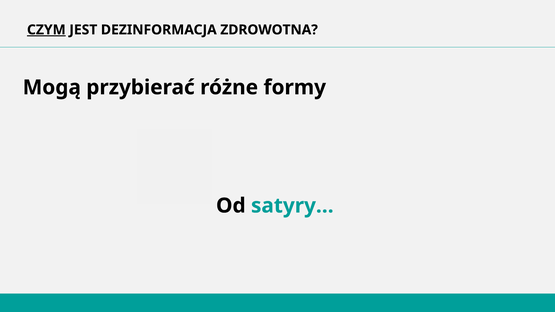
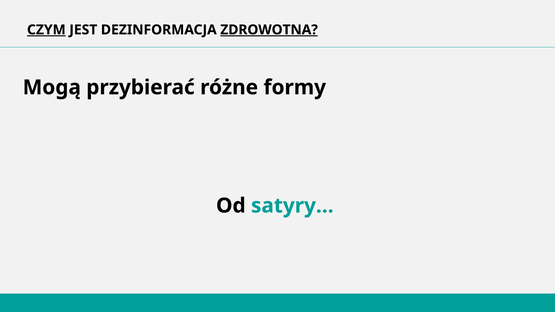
ZDROWOTNA underline: none -> present
